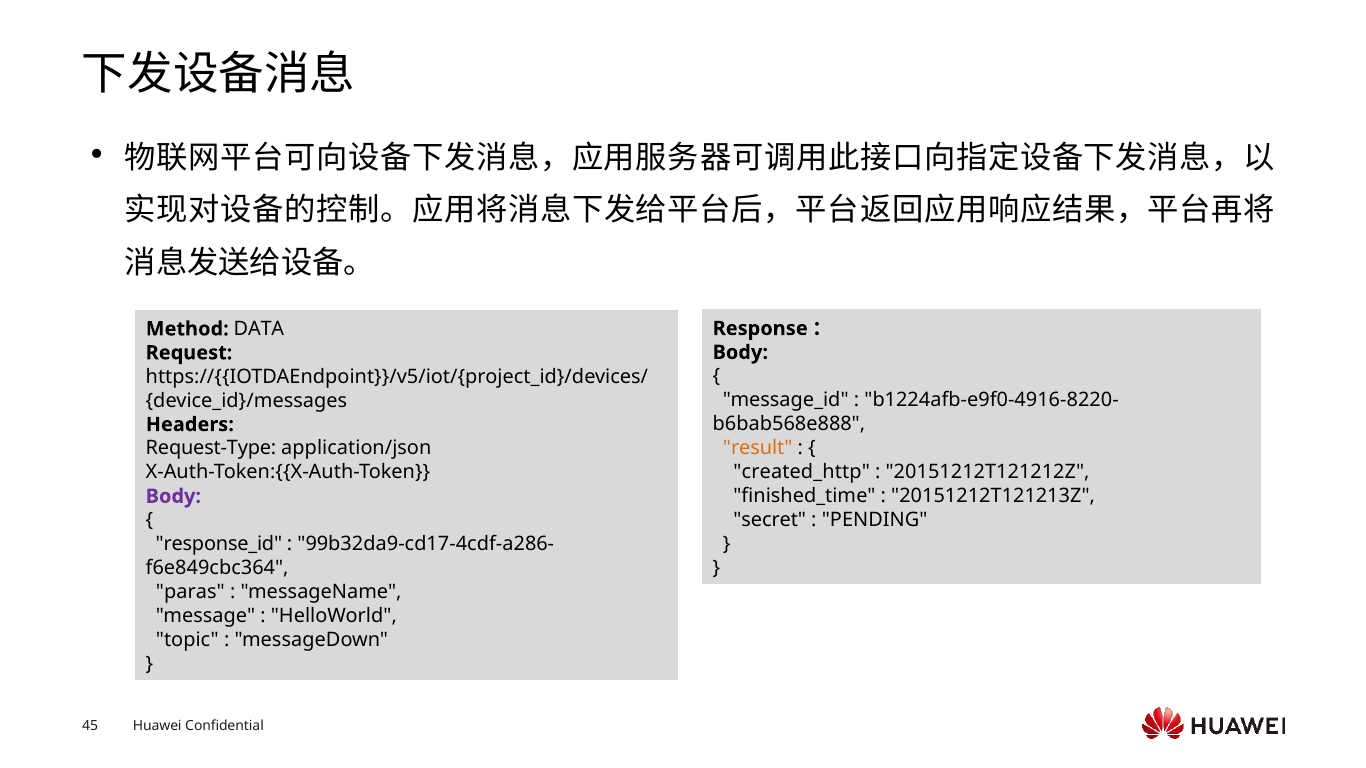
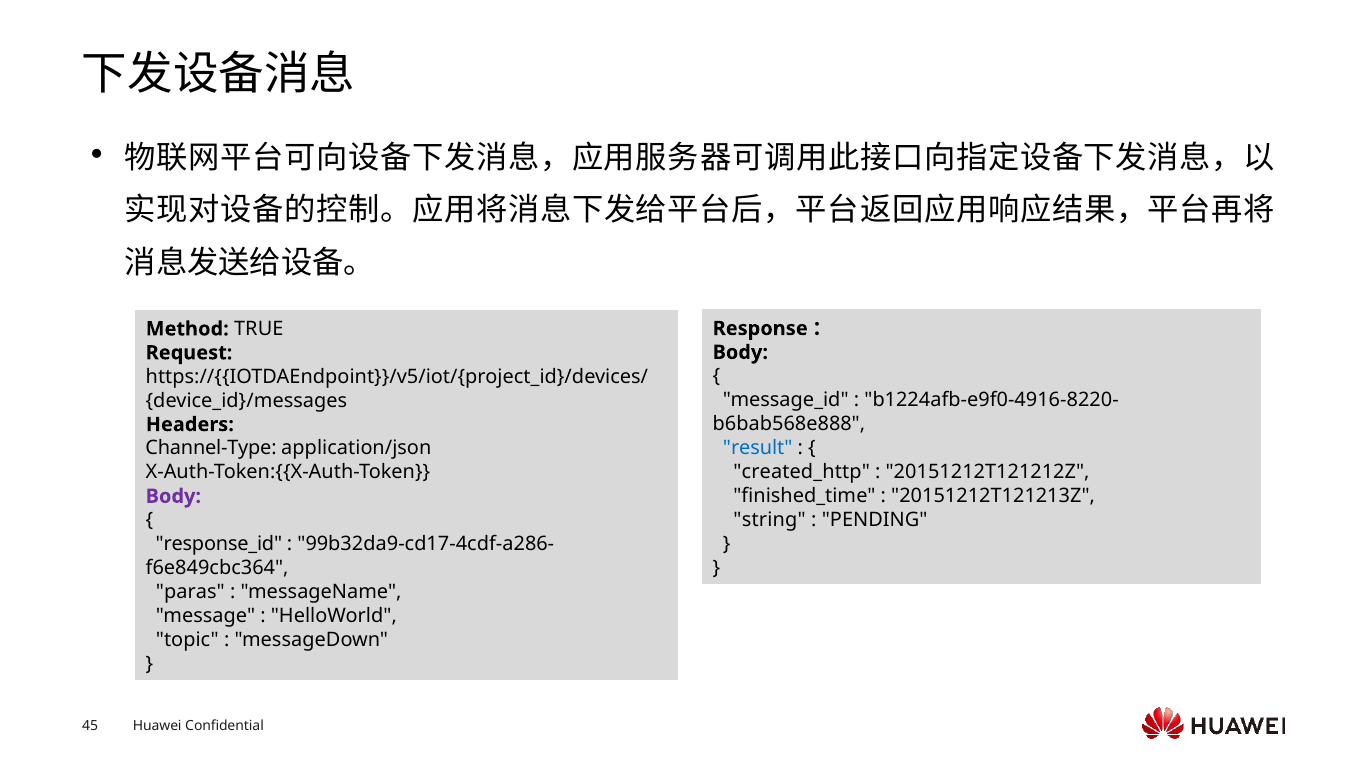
DATA: DATA -> TRUE
result colour: orange -> blue
Request-Type: Request-Type -> Channel-Type
secret: secret -> string
